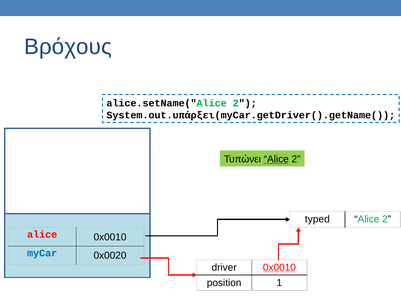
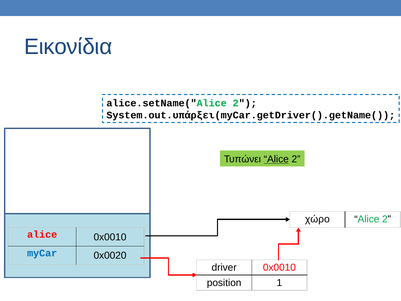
Βρόχους: Βρόχους -> Εικονίδια
typed: typed -> χώρο
0x0010 at (279, 267) underline: present -> none
